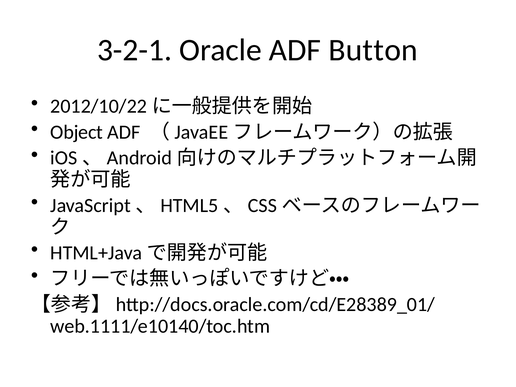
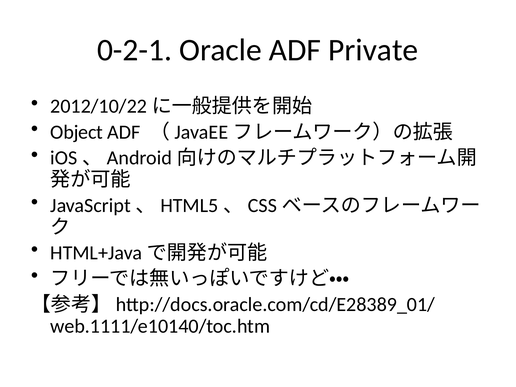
3-2-1: 3-2-1 -> 0-2-1
Button: Button -> Private
